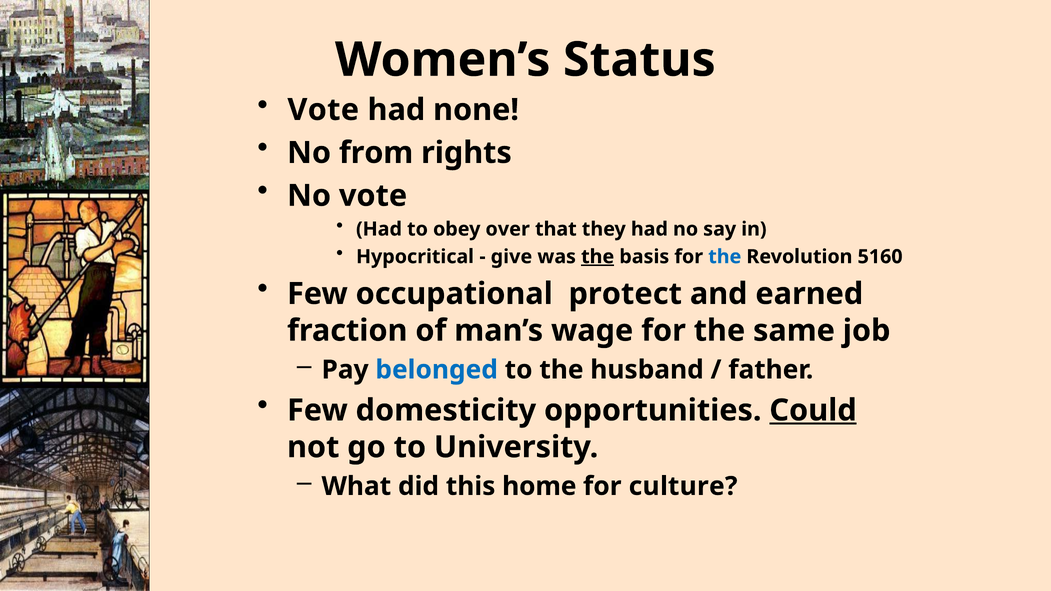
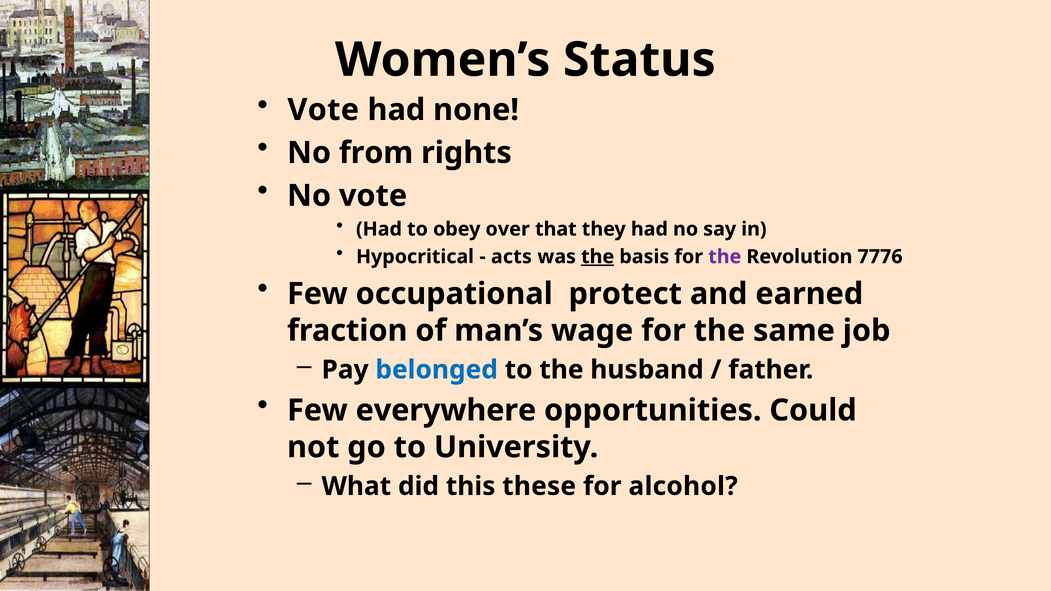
give: give -> acts
the at (725, 257) colour: blue -> purple
5160: 5160 -> 7776
domesticity: domesticity -> everywhere
Could underline: present -> none
home: home -> these
culture: culture -> alcohol
